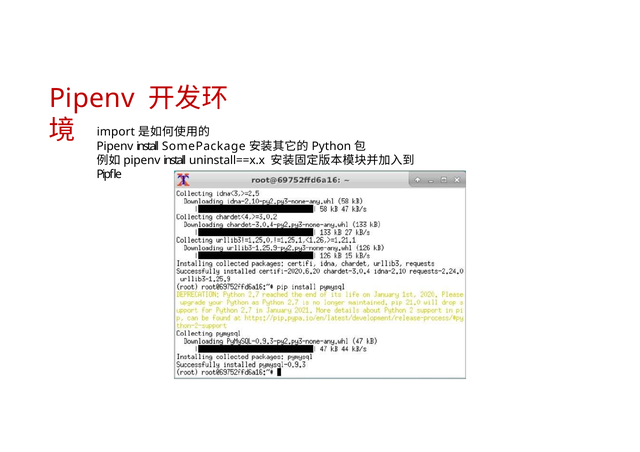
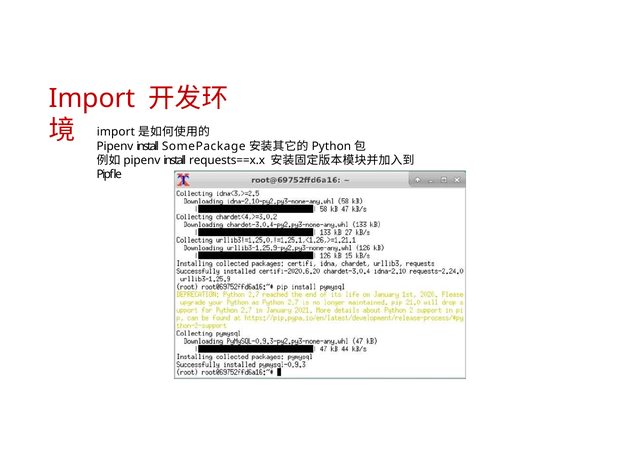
Pipenv at (92, 99): Pipenv -> Import
uninstall==x.x: uninstall==x.x -> requests==x.x
